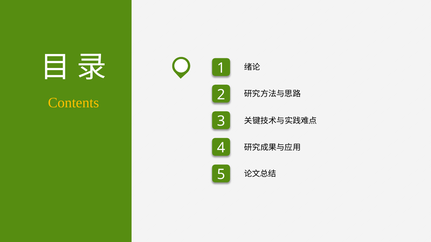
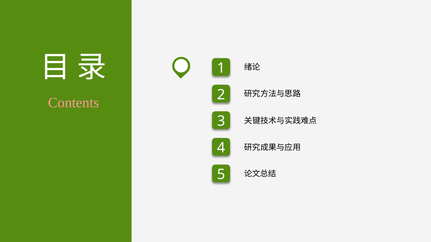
Contents colour: yellow -> pink
